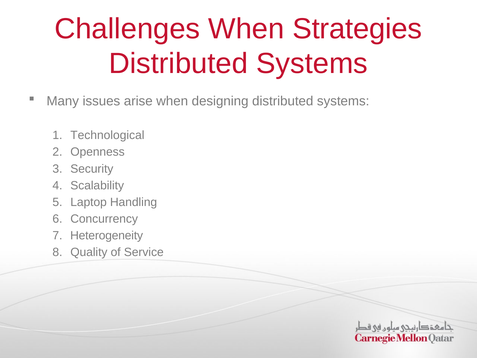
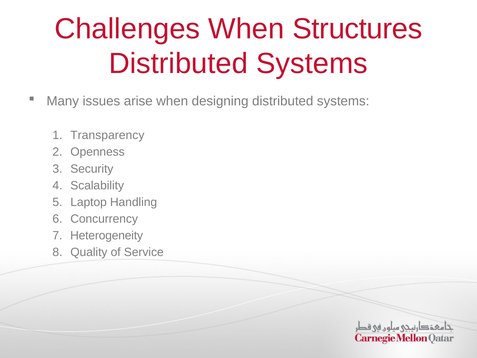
Strategies: Strategies -> Structures
Technological: Technological -> Transparency
